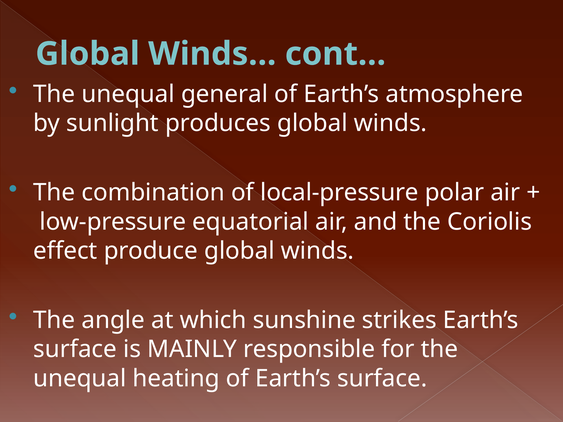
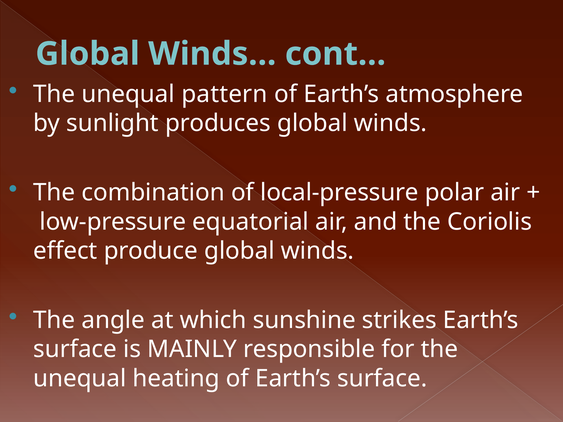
general: general -> pattern
